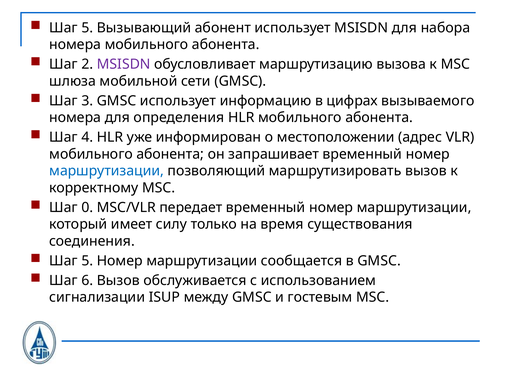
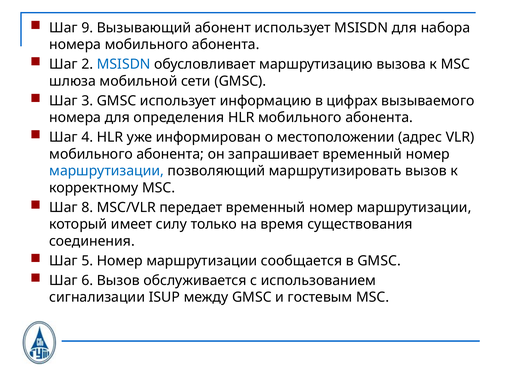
5 at (87, 28): 5 -> 9
MSISDN at (124, 64) colour: purple -> blue
0: 0 -> 8
